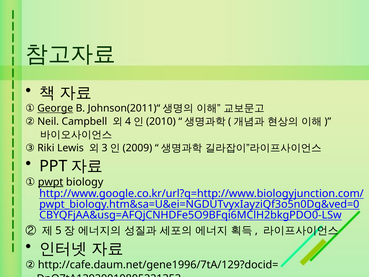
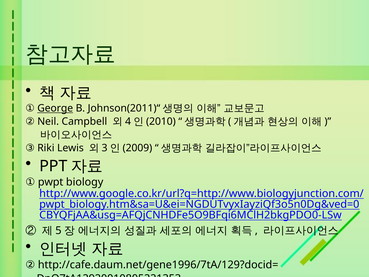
pwpt underline: present -> none
